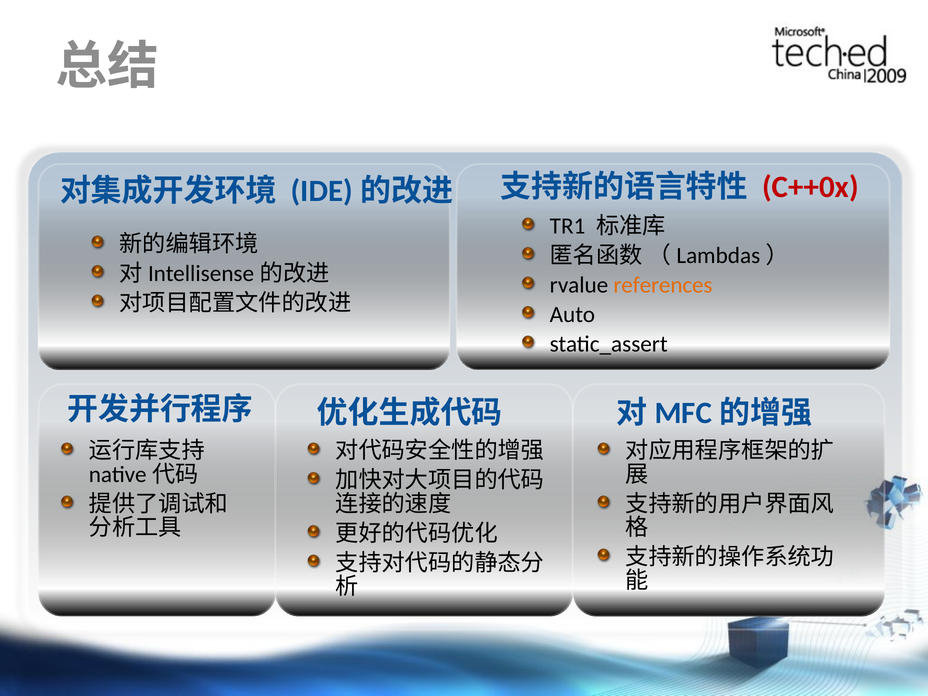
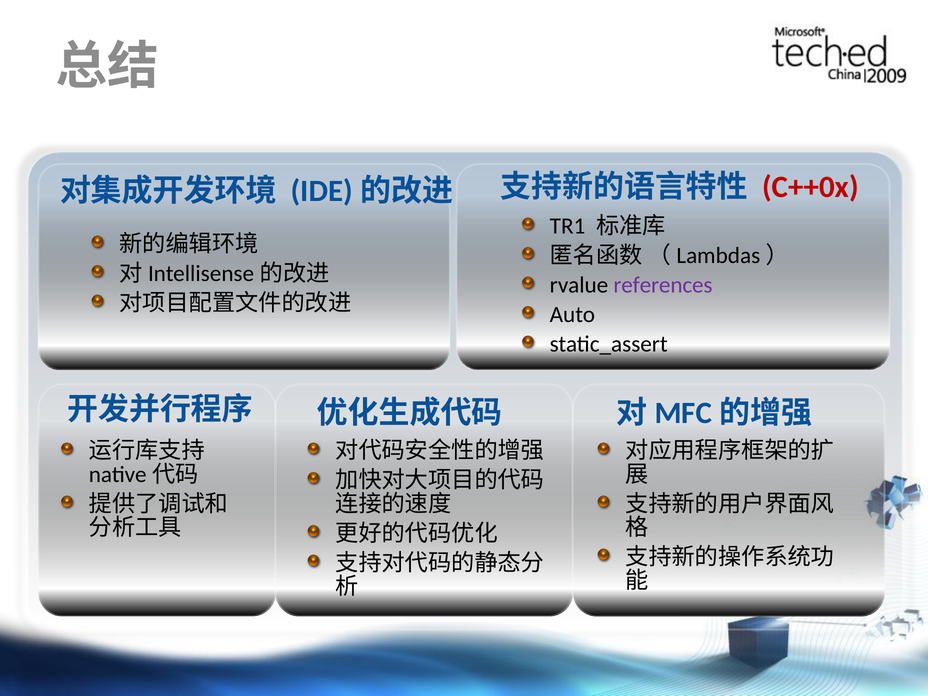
references colour: orange -> purple
